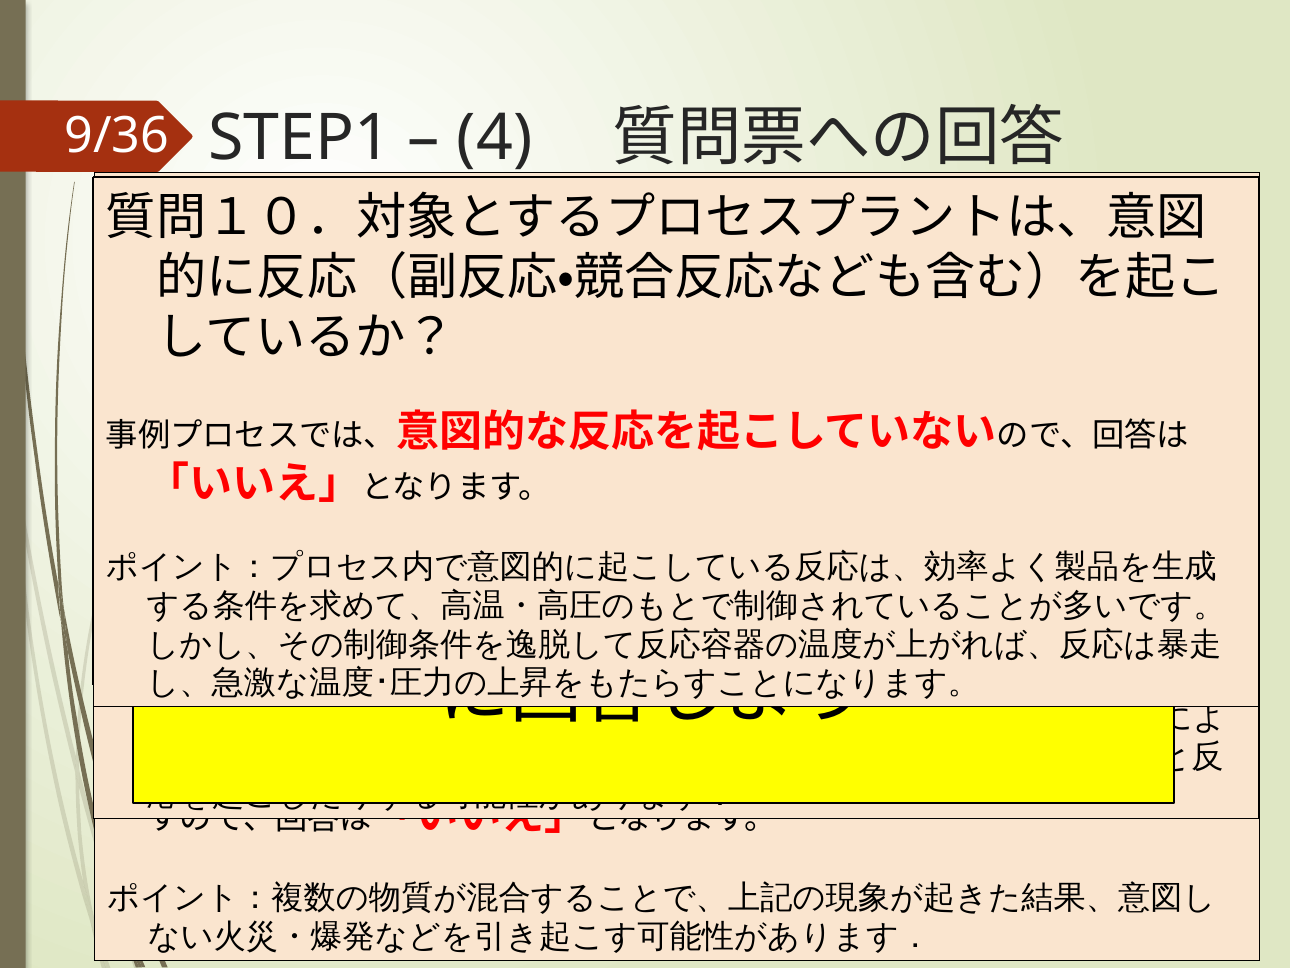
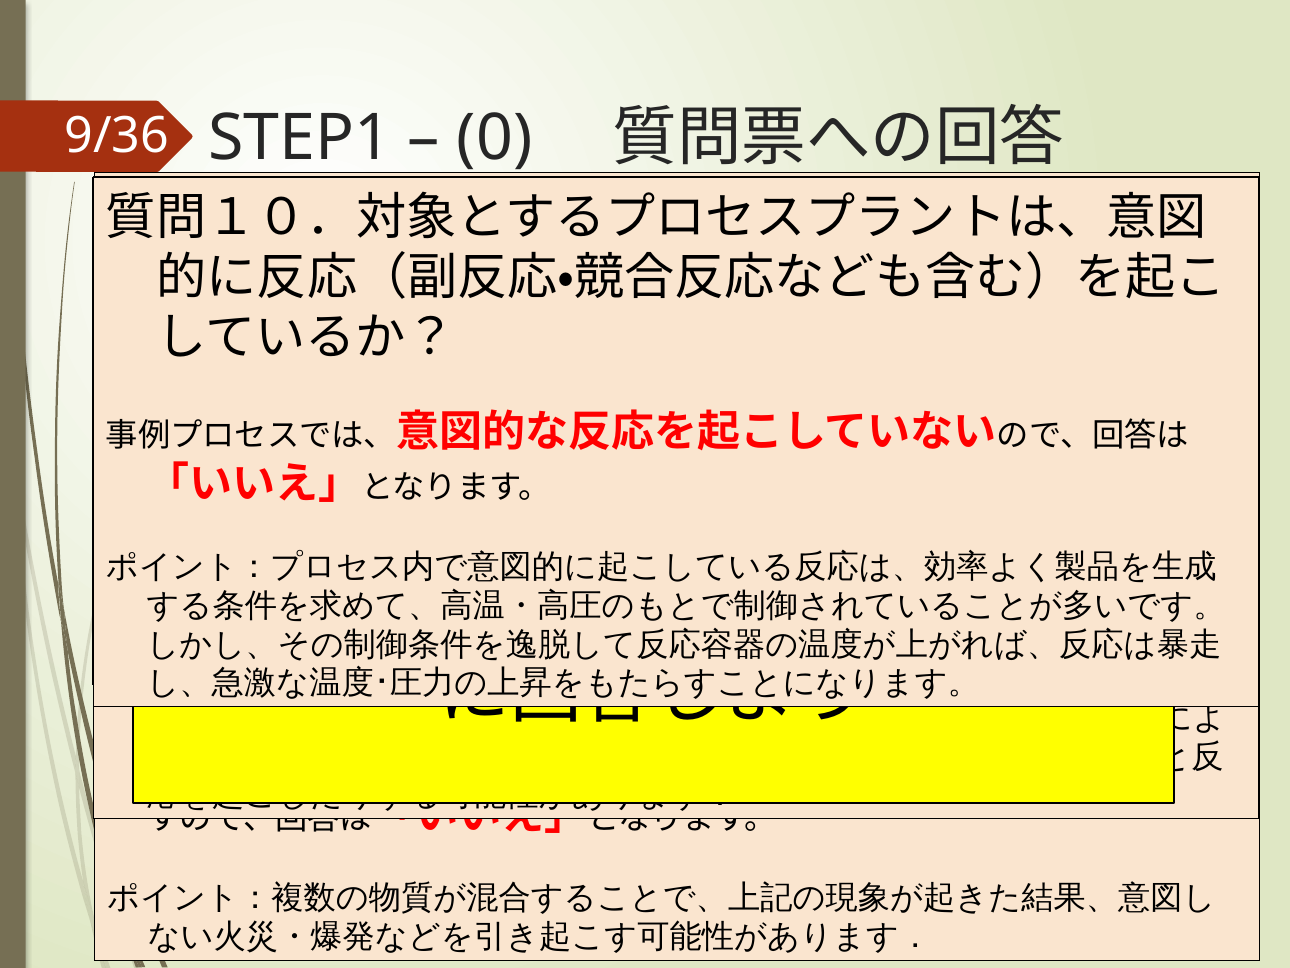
4 at (495, 138): 4 -> 0
